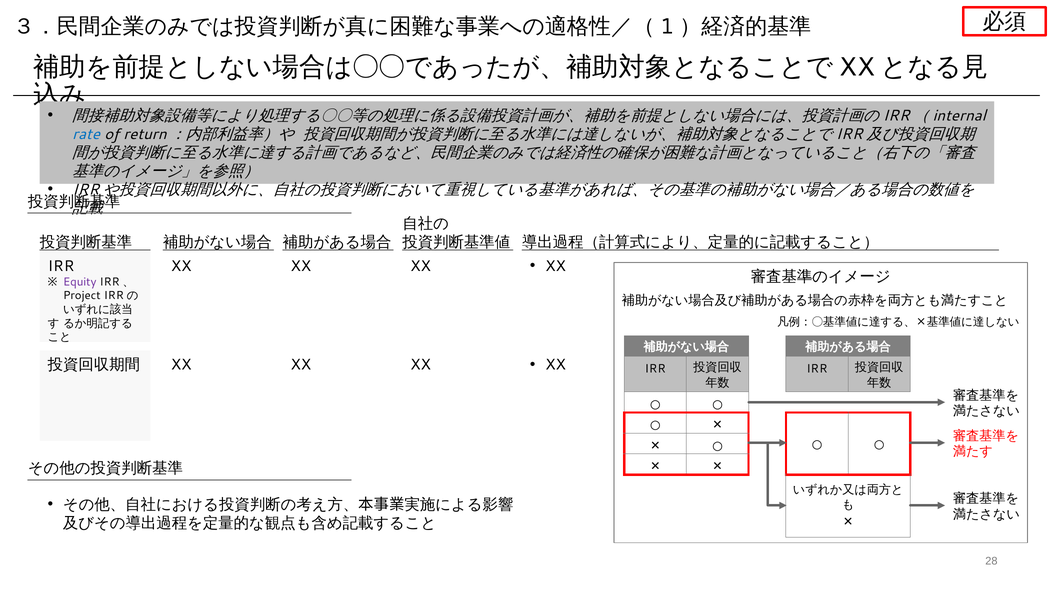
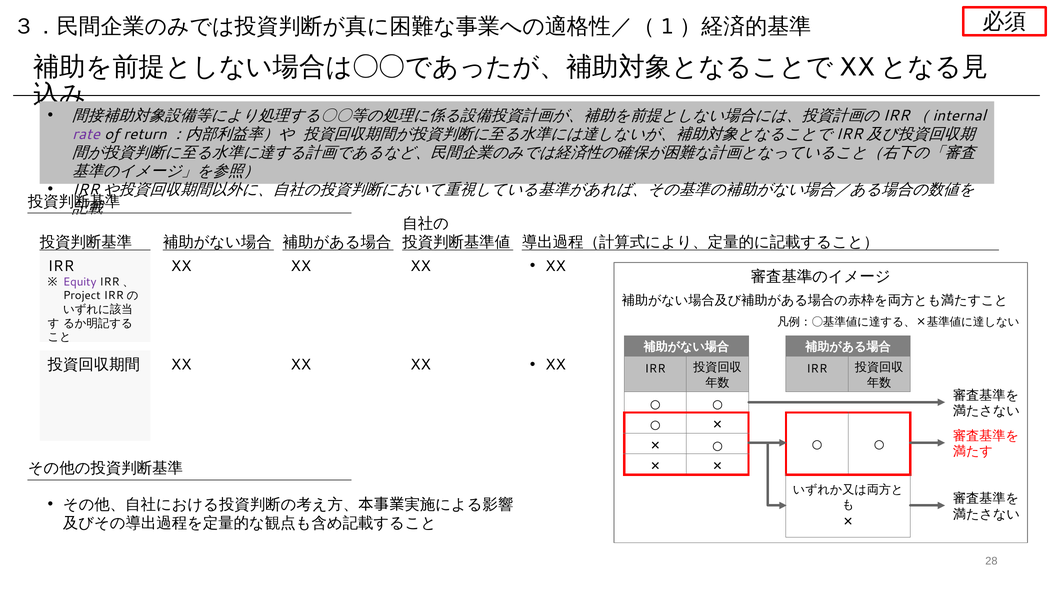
rate colour: blue -> purple
